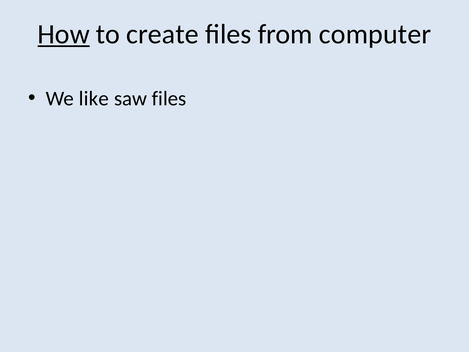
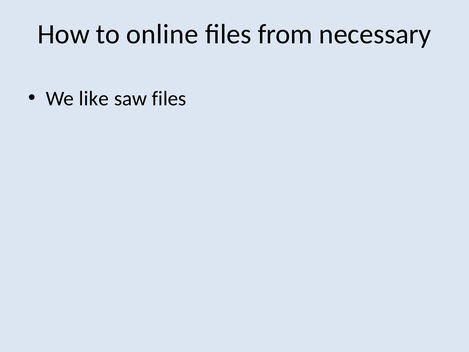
How underline: present -> none
create: create -> online
computer: computer -> necessary
